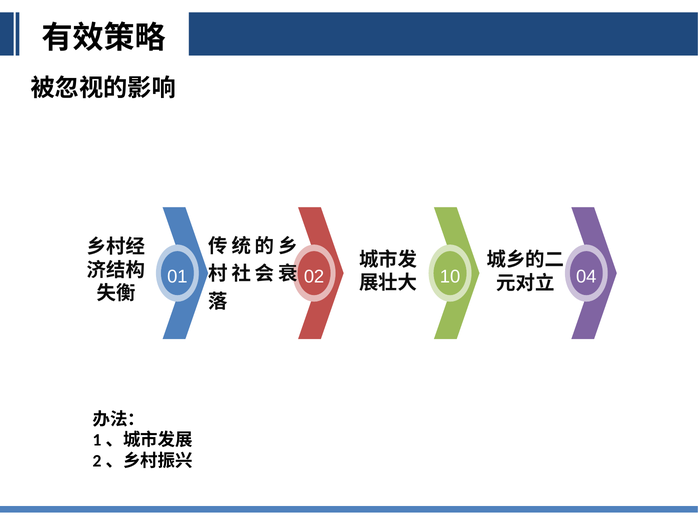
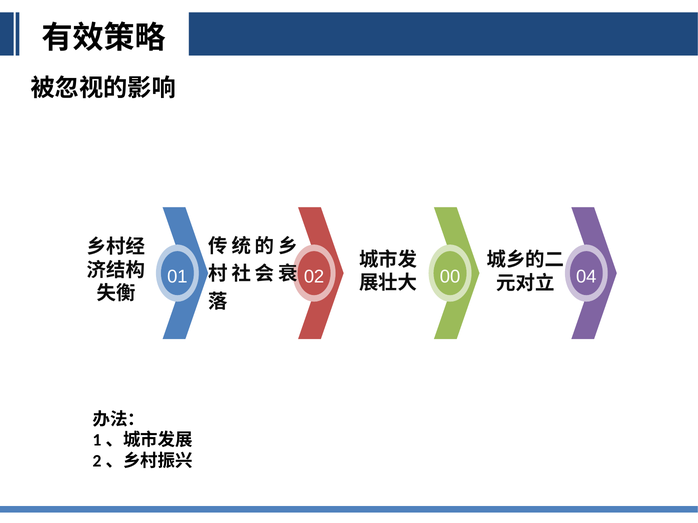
10: 10 -> 00
